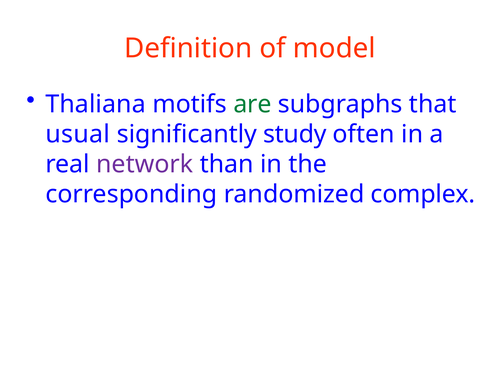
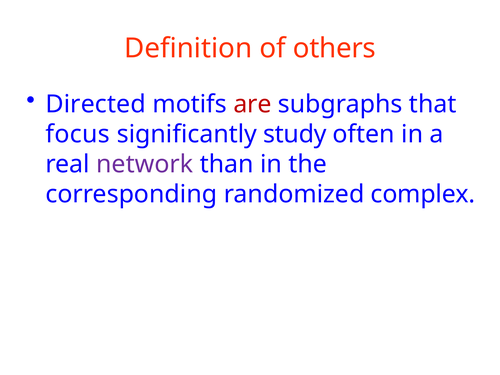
model: model -> others
Thaliana: Thaliana -> Directed
are colour: green -> red
usual: usual -> focus
